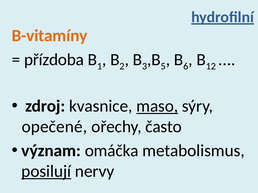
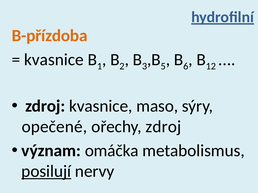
B-vitamíny: B-vitamíny -> B-přízdoba
přízdoba at (54, 60): přízdoba -> kvasnice
maso underline: present -> none
ořechy často: často -> zdroj
